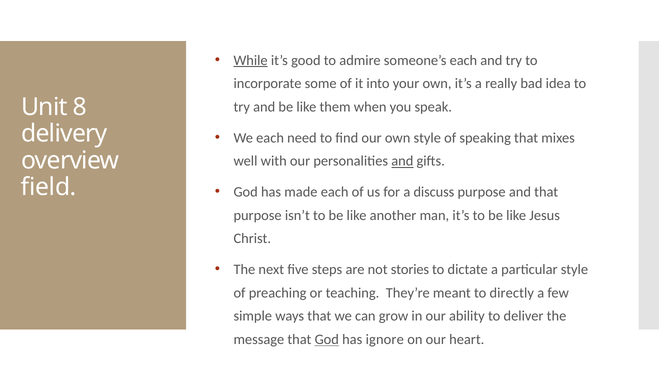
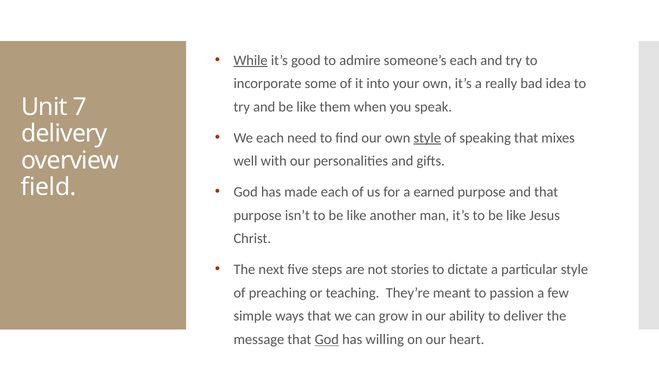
8: 8 -> 7
style at (427, 138) underline: none -> present
and at (402, 161) underline: present -> none
discuss: discuss -> earned
directly: directly -> passion
ignore: ignore -> willing
